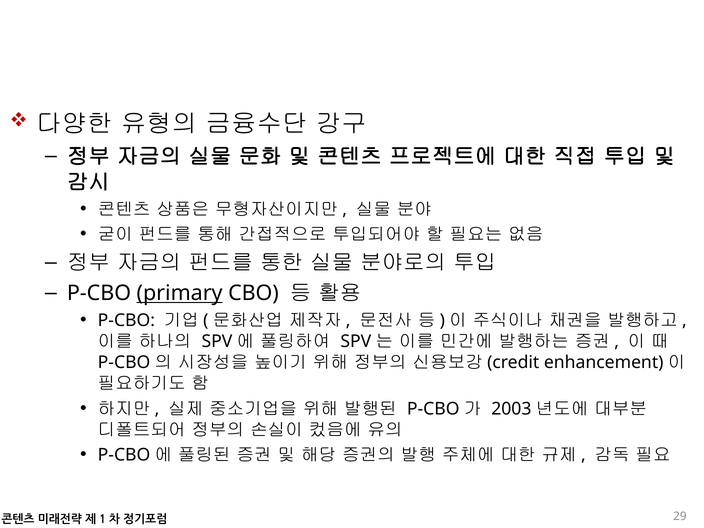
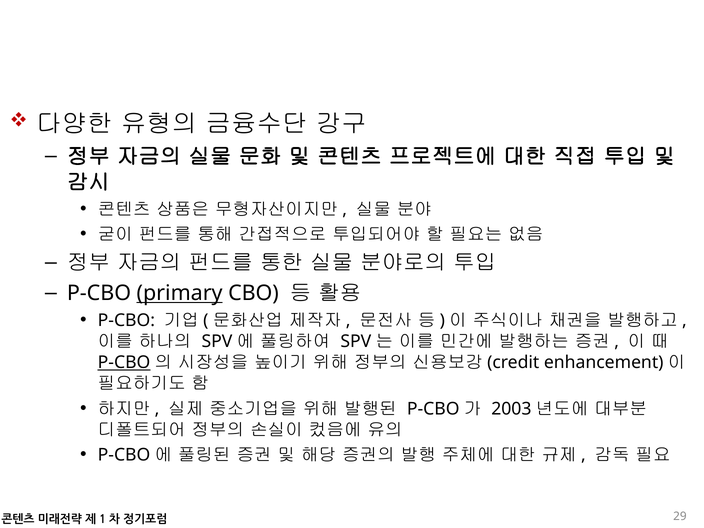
P-CBO at (124, 363) underline: none -> present
